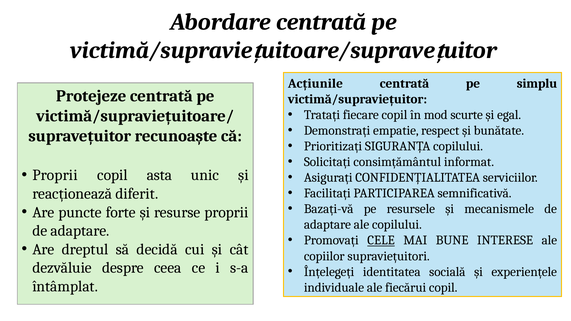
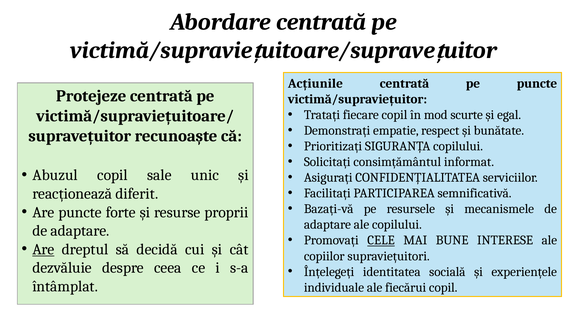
pe simplu: simplu -> puncte
Proprii at (55, 175): Proprii -> Abuzul
asta: asta -> sale
Are at (43, 249) underline: none -> present
